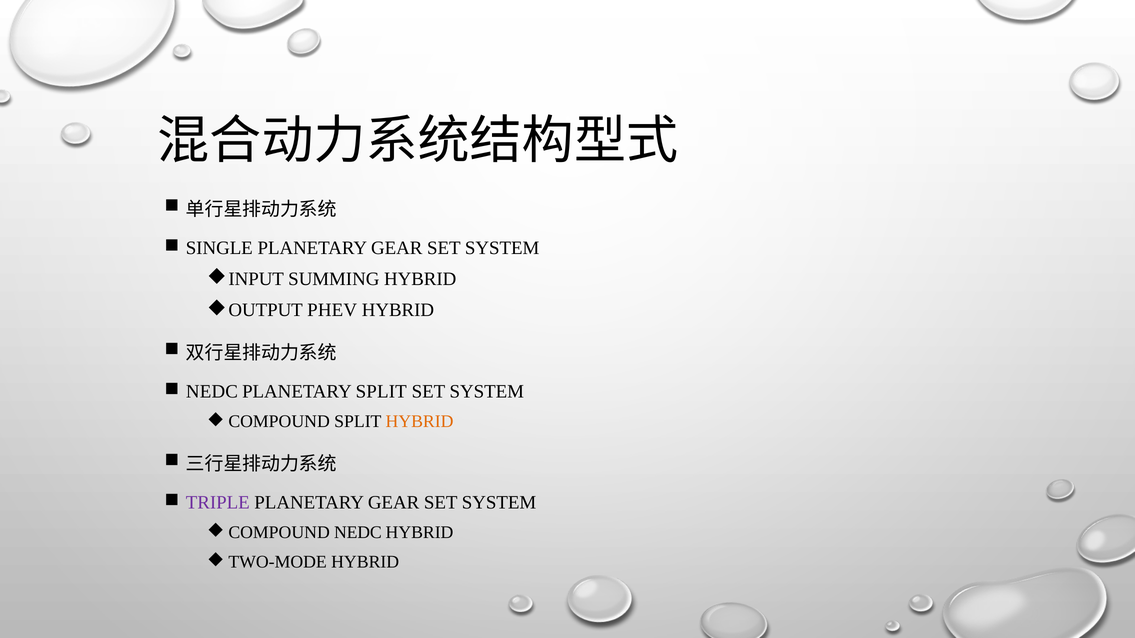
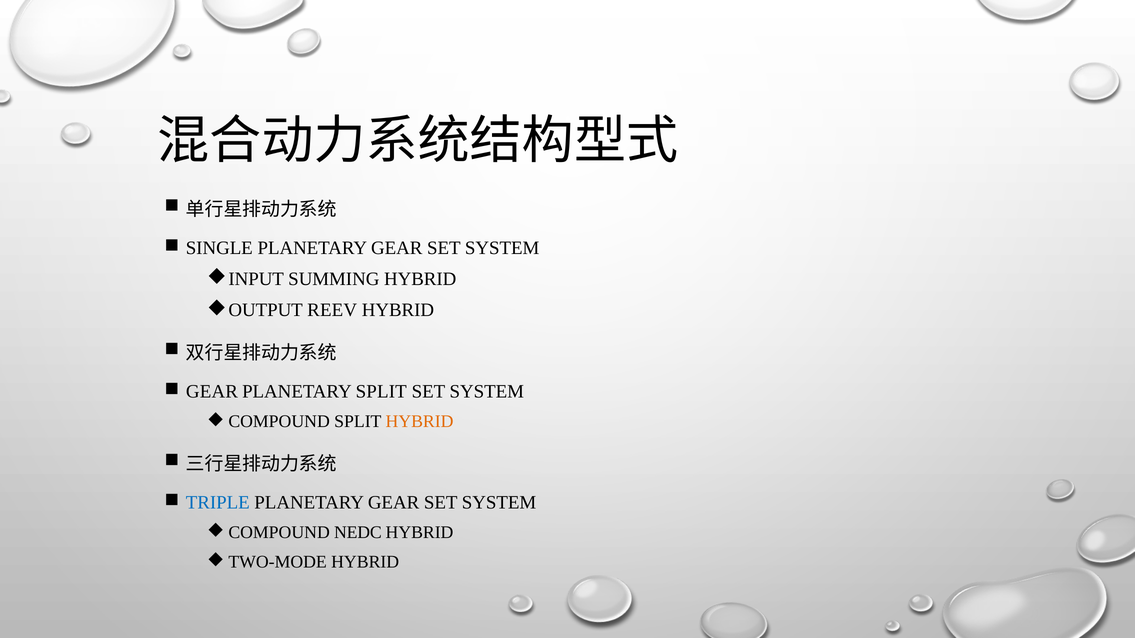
PHEV: PHEV -> REEV
NEDC at (212, 392): NEDC -> GEAR
TRIPLE colour: purple -> blue
